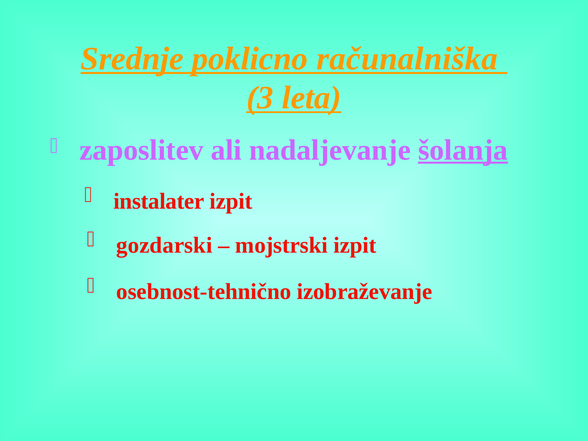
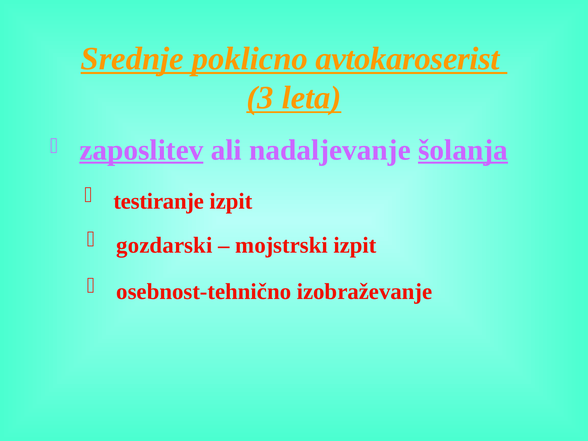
računalniška: računalniška -> avtokaroserist
zaposlitev underline: none -> present
instalater: instalater -> testiranje
